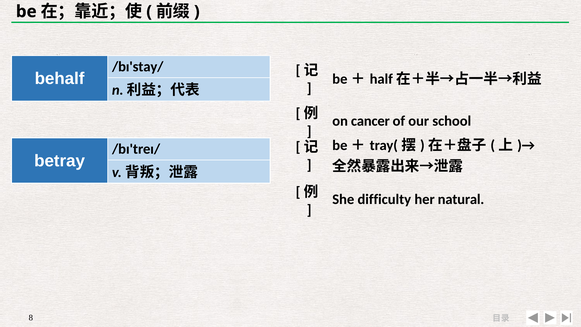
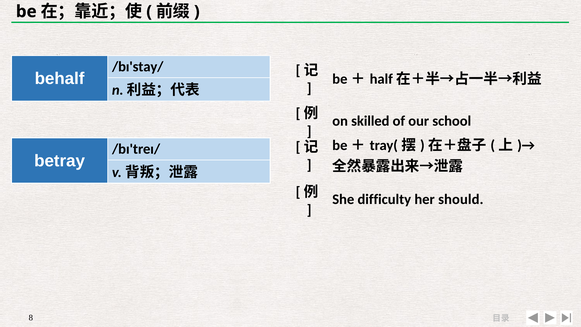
cancer: cancer -> skilled
natural: natural -> should
